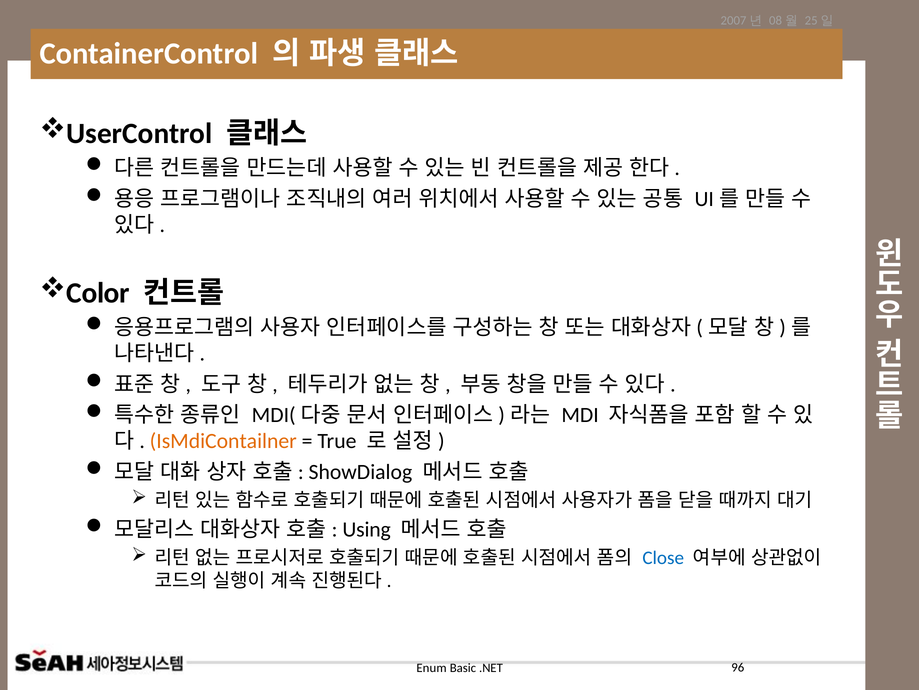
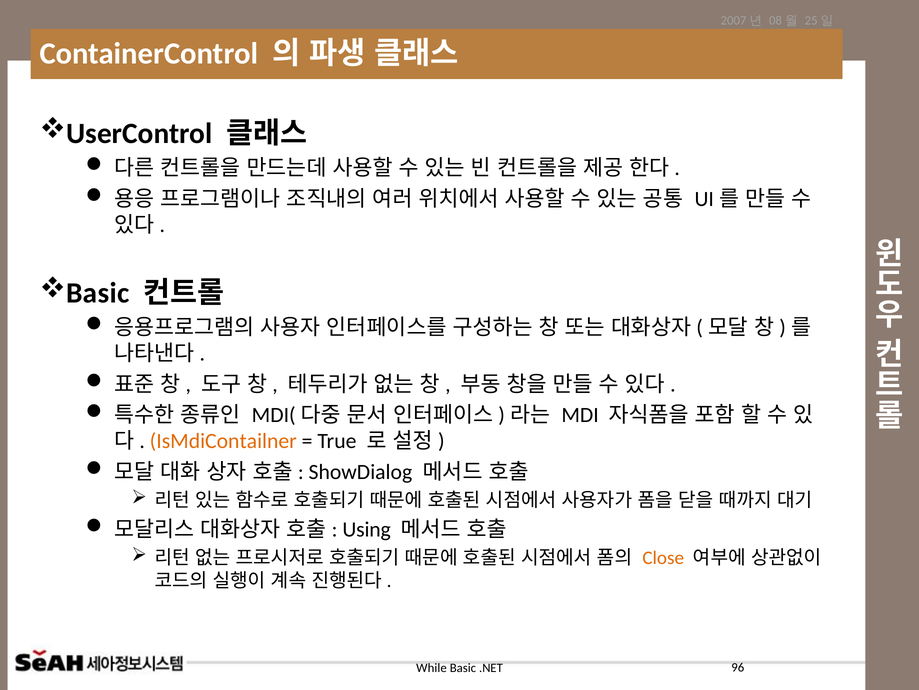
Color at (98, 293): Color -> Basic
Close colour: blue -> orange
Enum: Enum -> While
